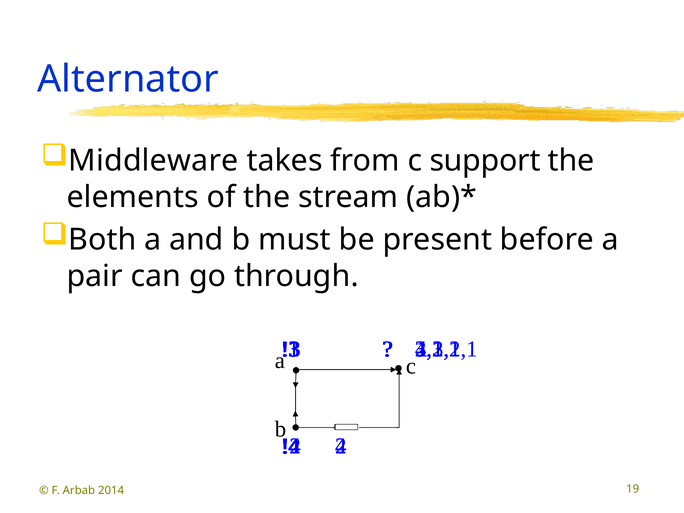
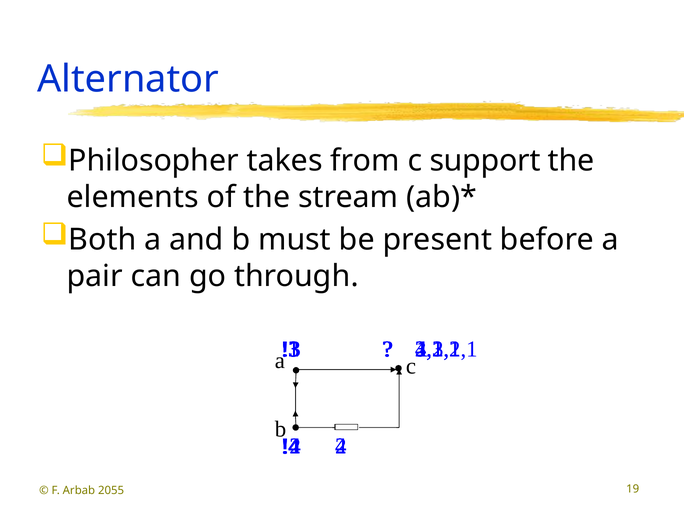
Middleware: Middleware -> Philosopher
2014: 2014 -> 2055
